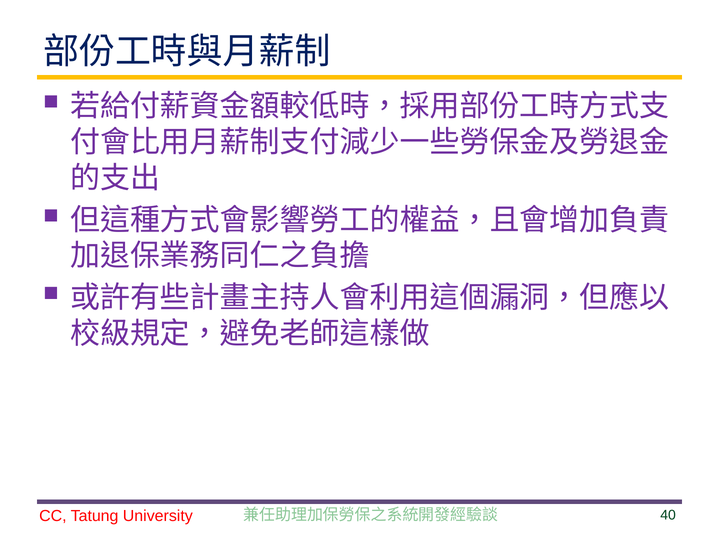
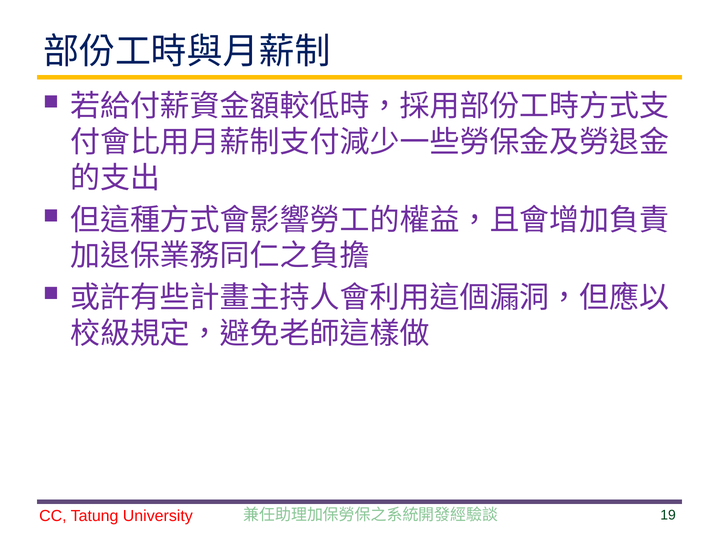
40: 40 -> 19
